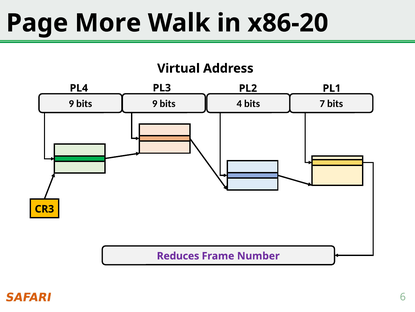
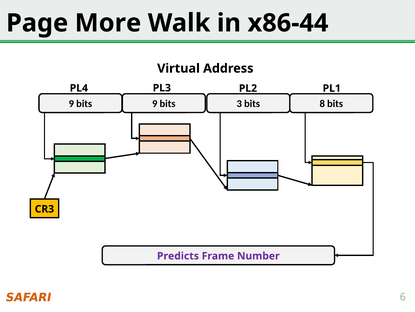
x86-20: x86-20 -> x86-44
4: 4 -> 3
7: 7 -> 8
Reduces: Reduces -> Predicts
